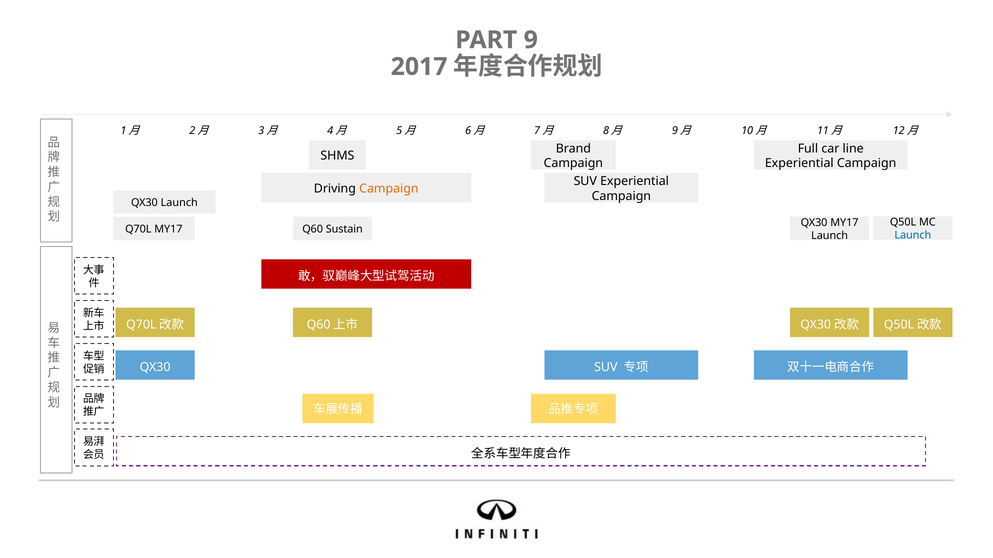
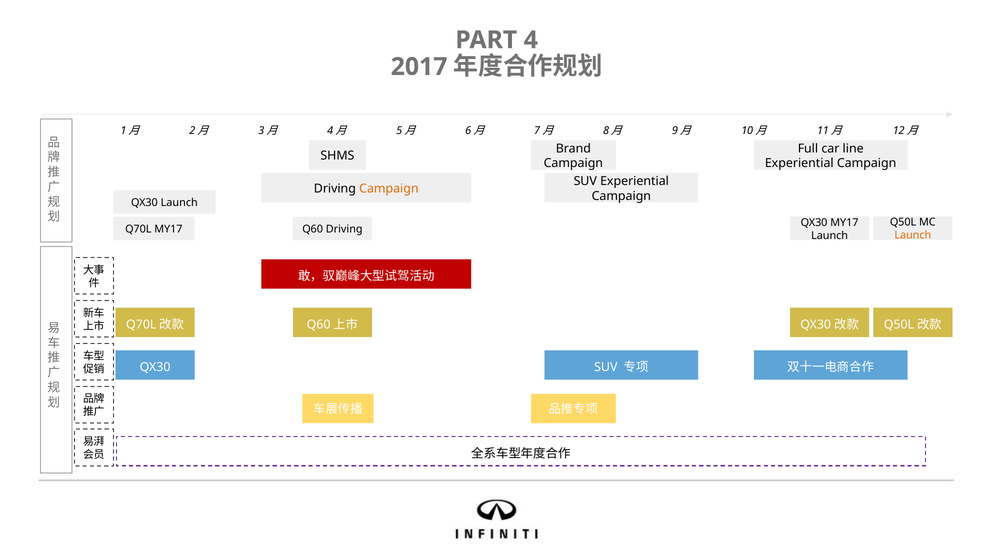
9: 9 -> 4
Q60 Sustain: Sustain -> Driving
Launch at (913, 236) colour: blue -> orange
